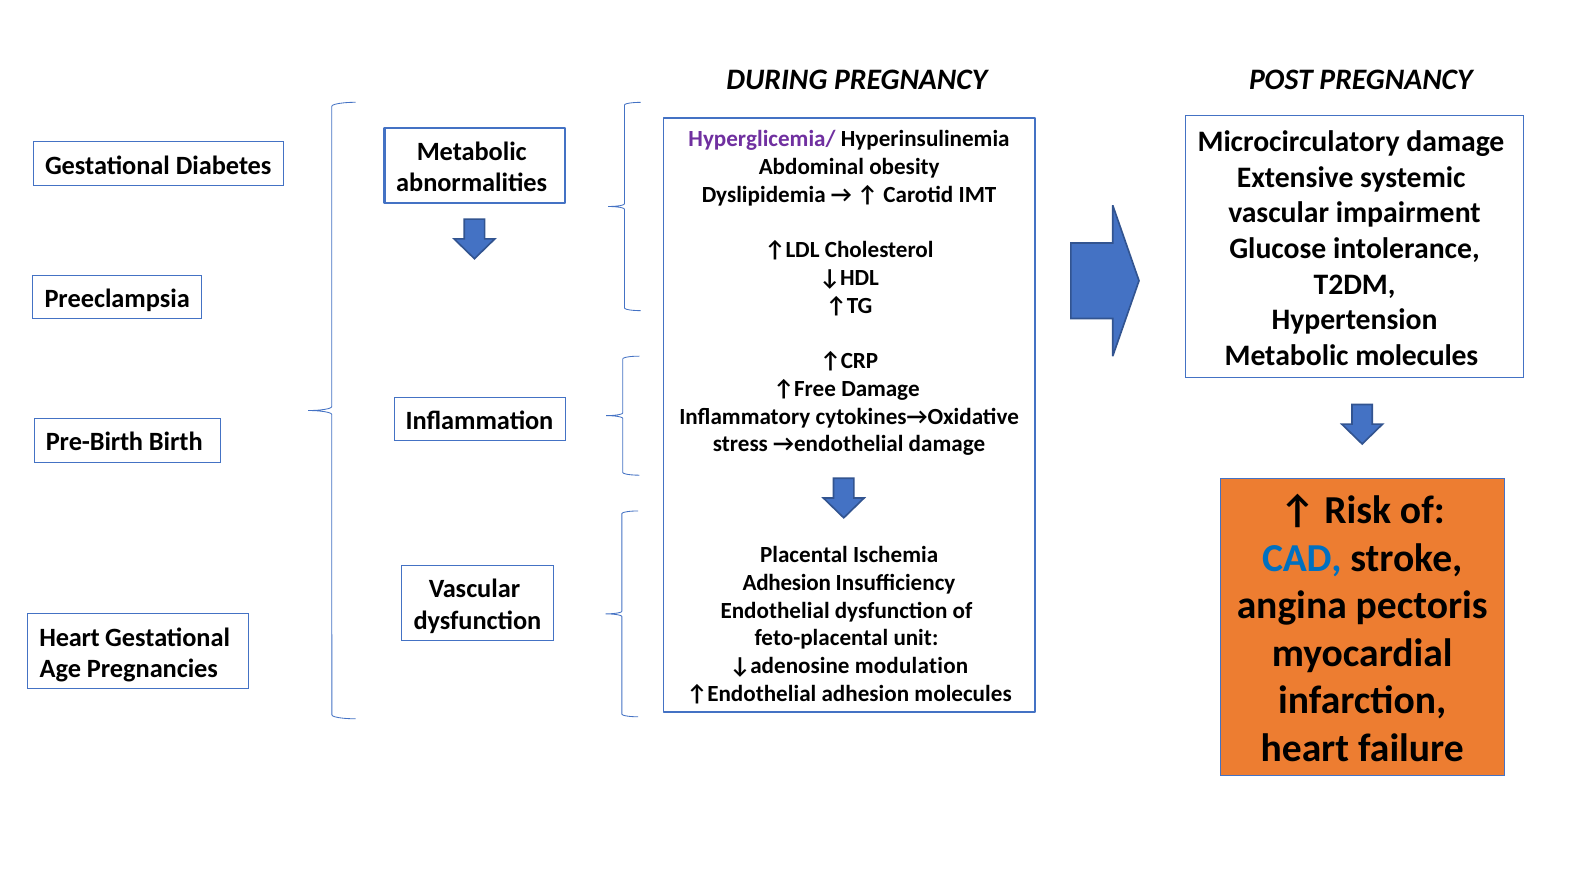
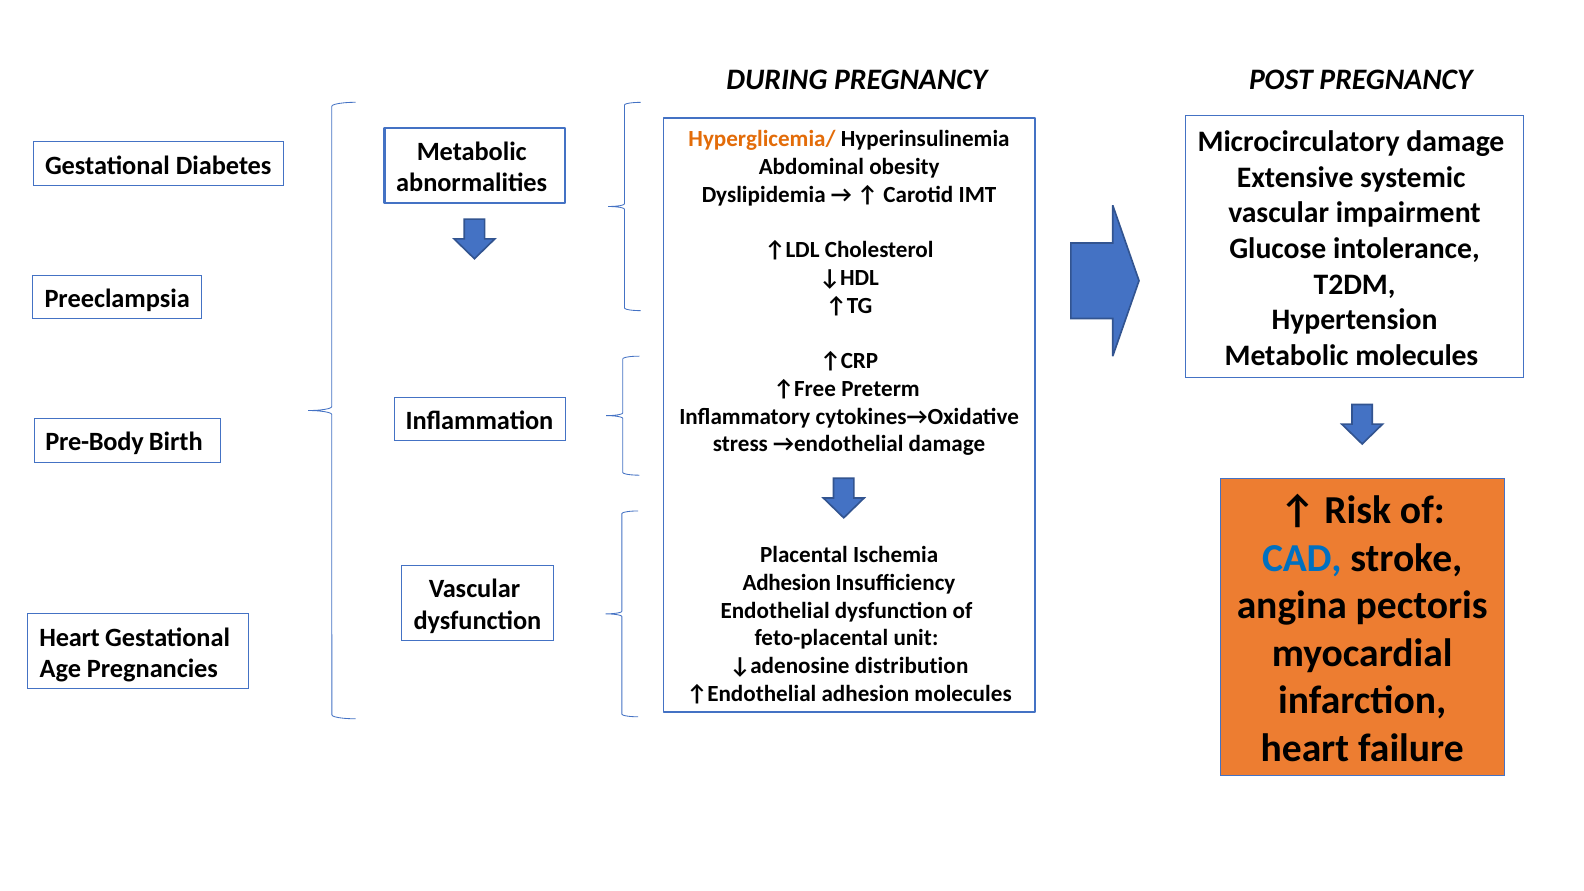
Hyperglicemia/ colour: purple -> orange
↑Free Damage: Damage -> Preterm
Pre-Birth: Pre-Birth -> Pre-Body
modulation: modulation -> distribution
